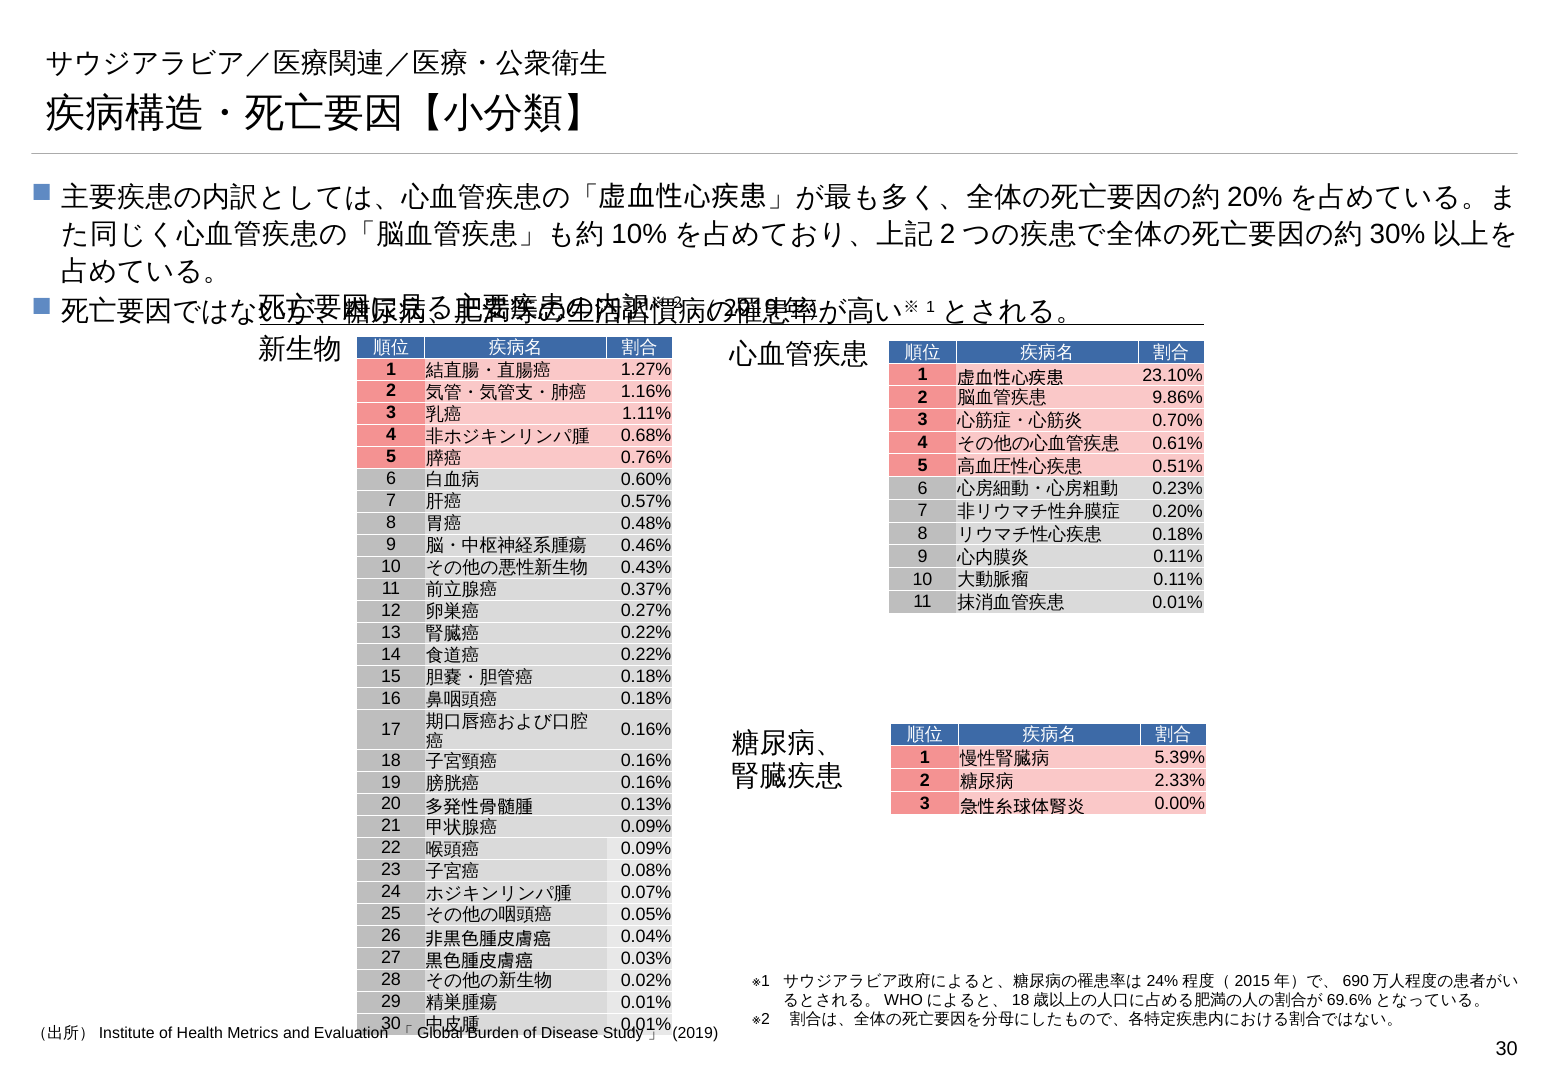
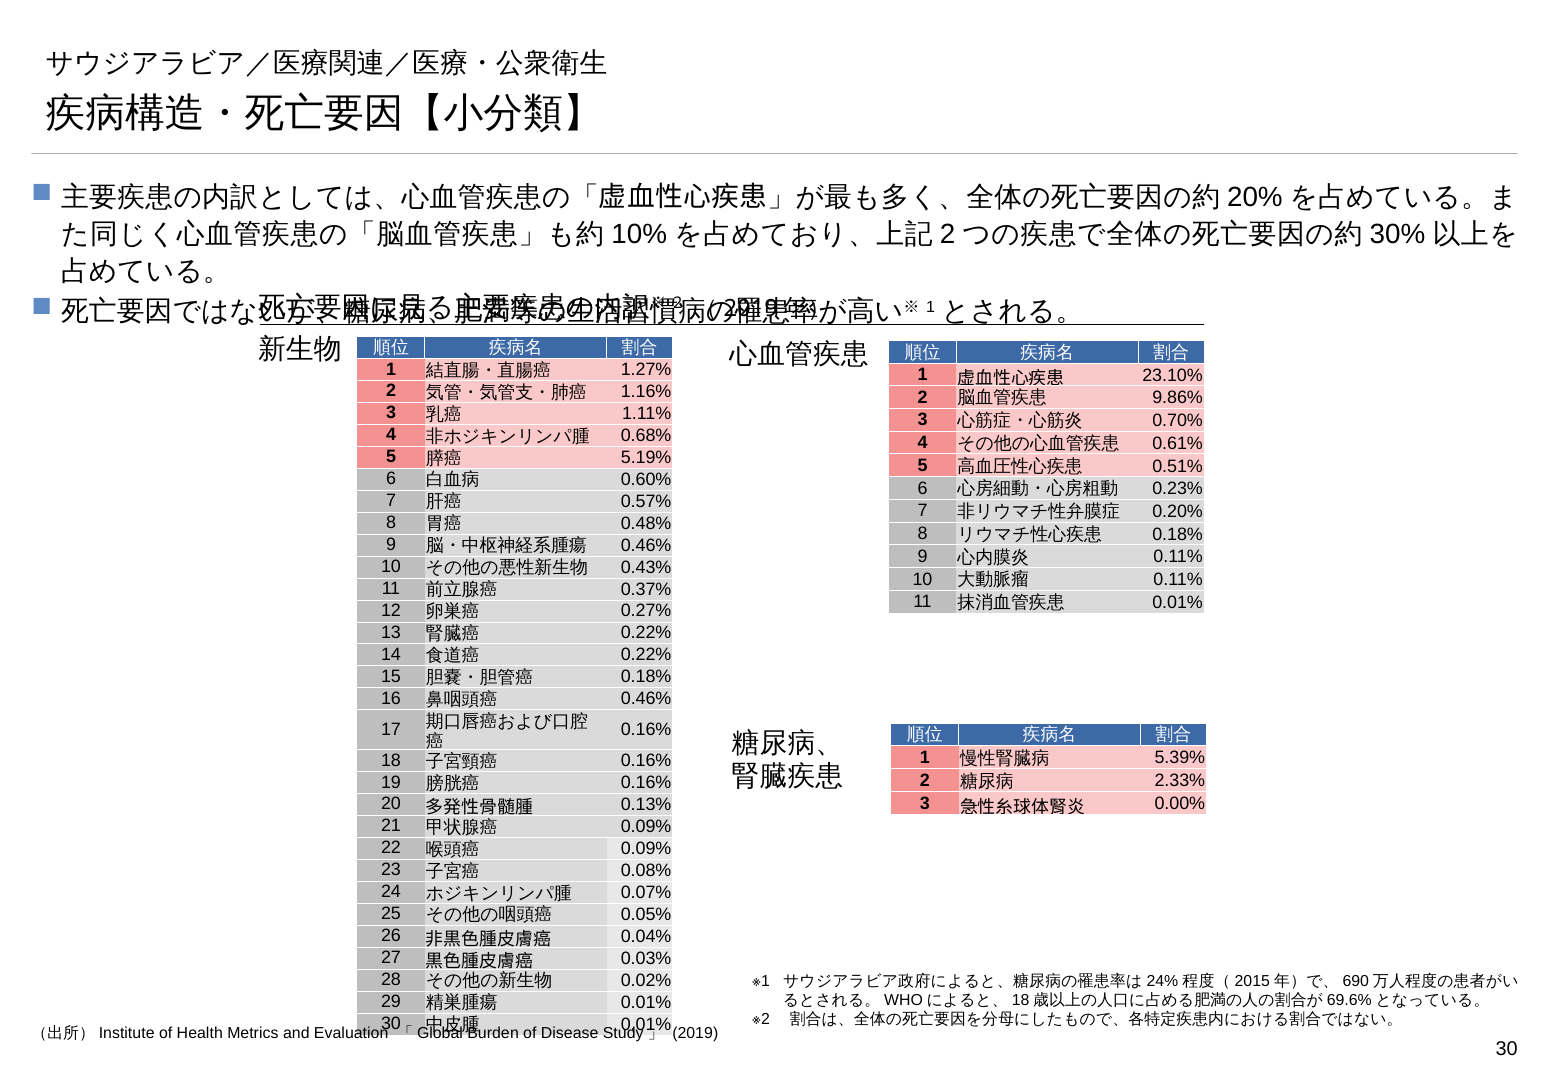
0.76%: 0.76% -> 5.19%
0.18% at (646, 699): 0.18% -> 0.46%
